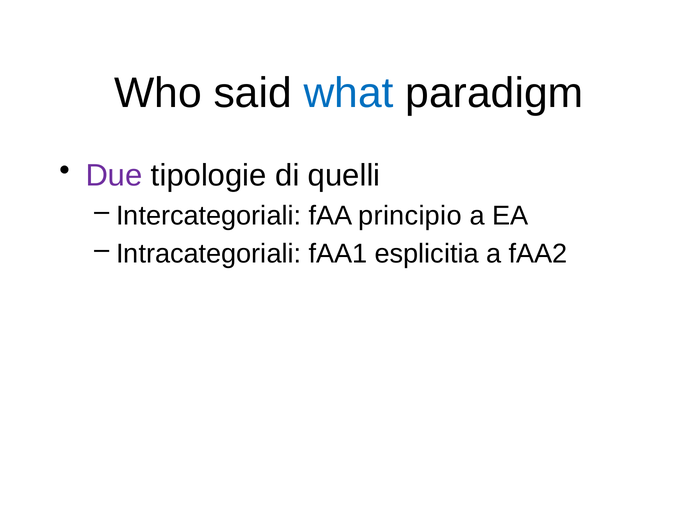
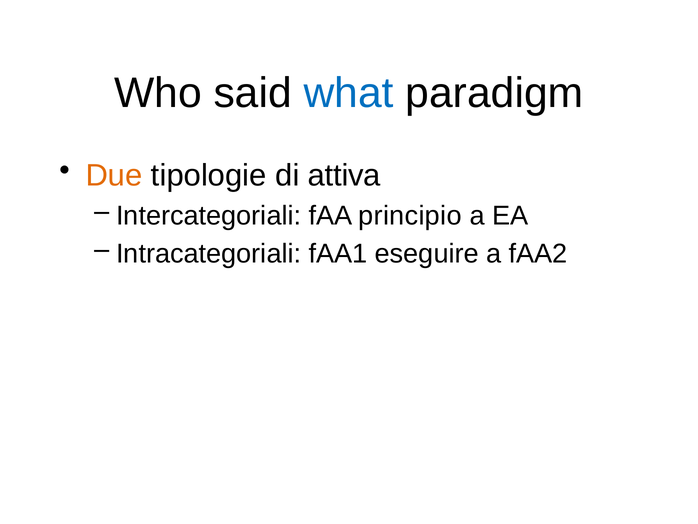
Due colour: purple -> orange
quelli: quelli -> attiva
esplicitia: esplicitia -> eseguire
